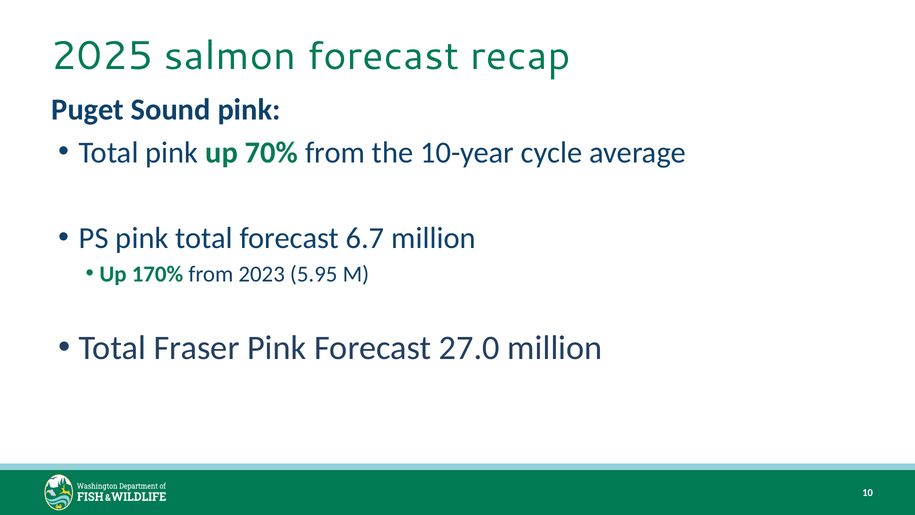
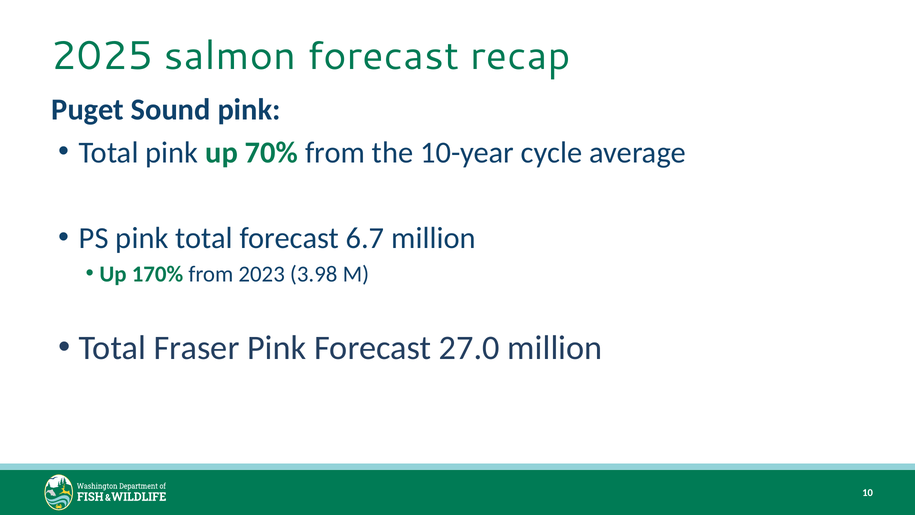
5.95: 5.95 -> 3.98
